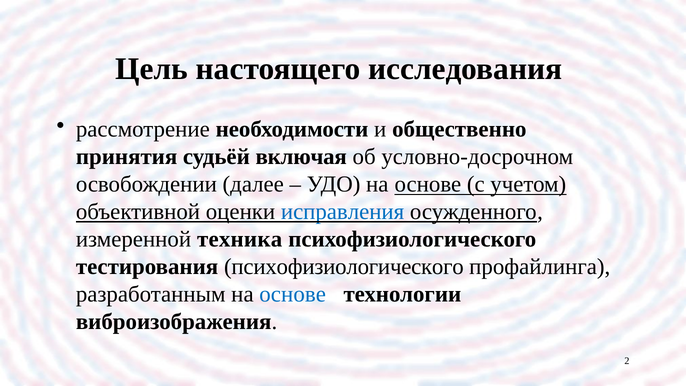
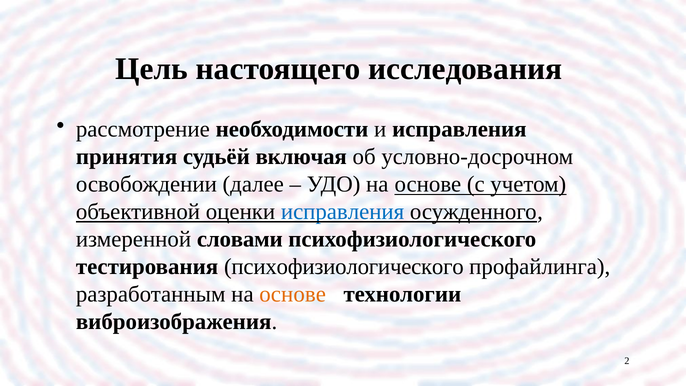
и общественно: общественно -> исправления
техника: техника -> словами
основе at (293, 294) colour: blue -> orange
